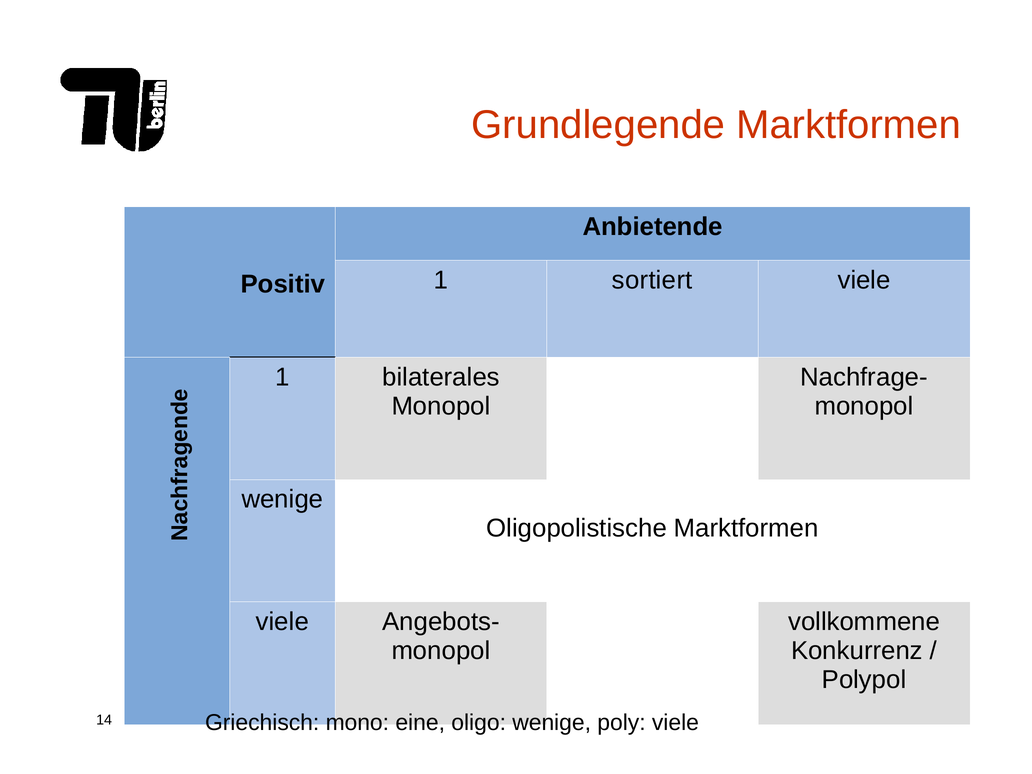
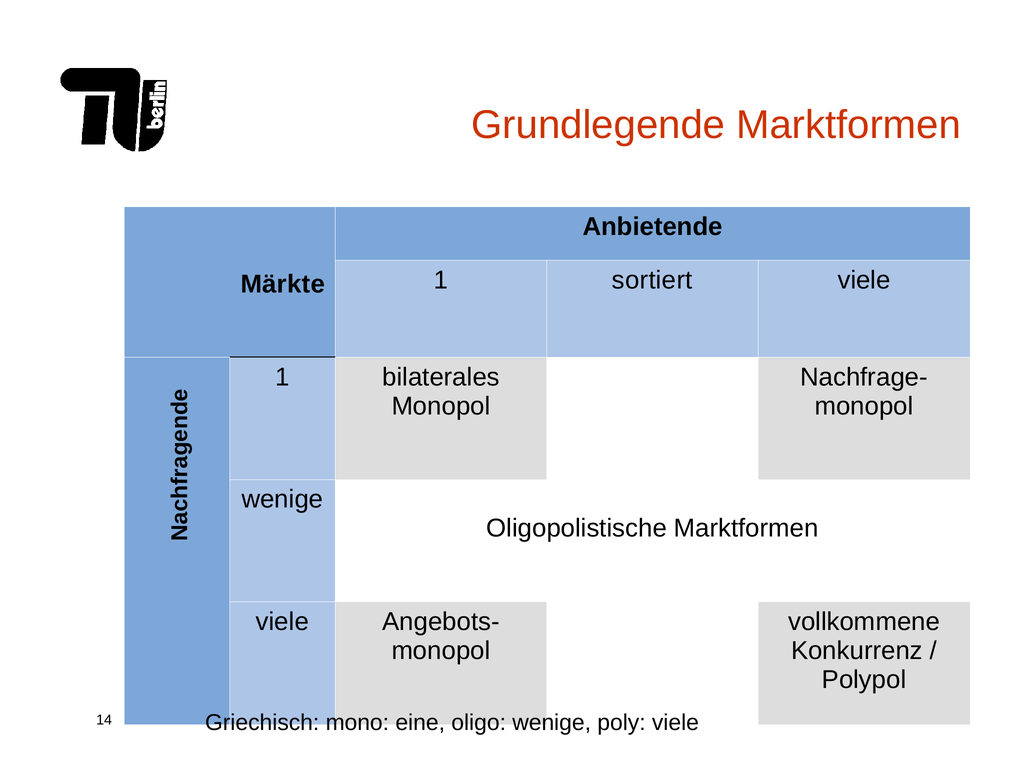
Positiv: Positiv -> Märkte
